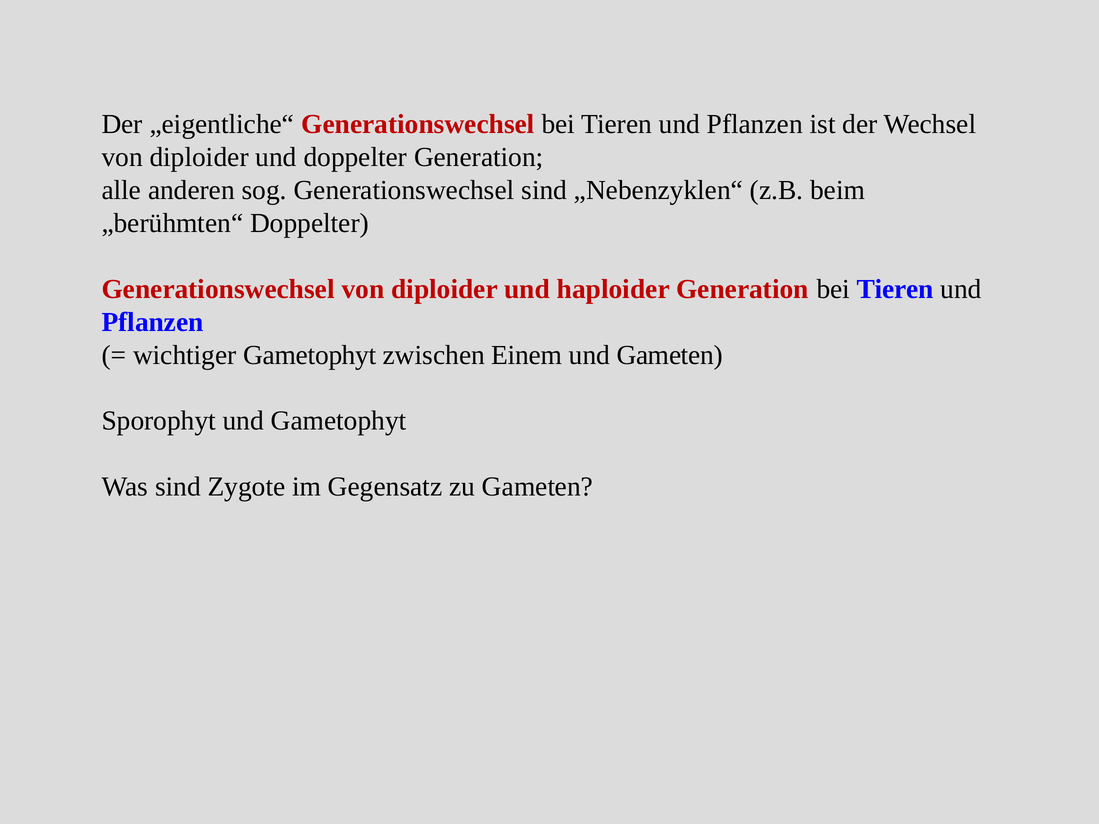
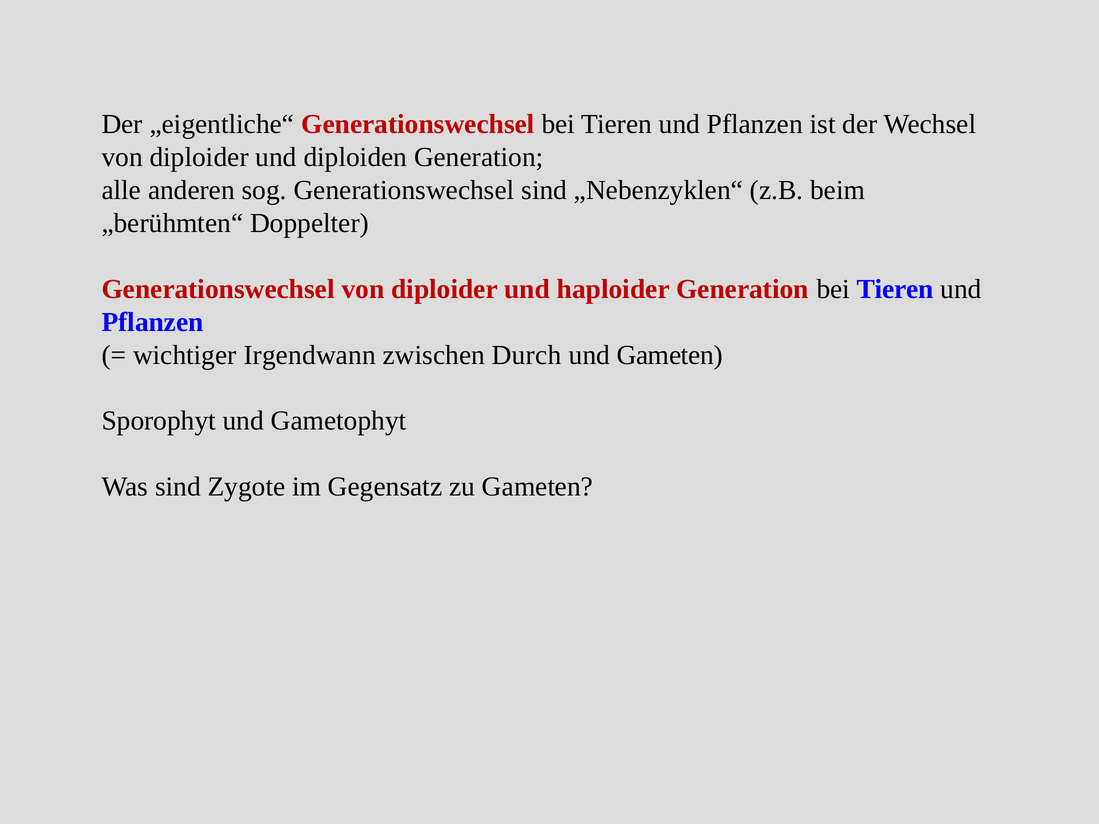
und doppelter: doppelter -> diploiden
wichtiger Gametophyt: Gametophyt -> Irgendwann
Einem: Einem -> Durch
